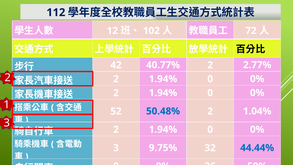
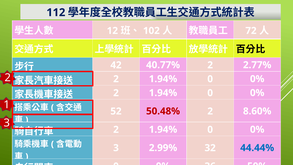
50.48% colour: blue -> red
1.04%: 1.04% -> 8.60%
9.75%: 9.75% -> 2.99%
